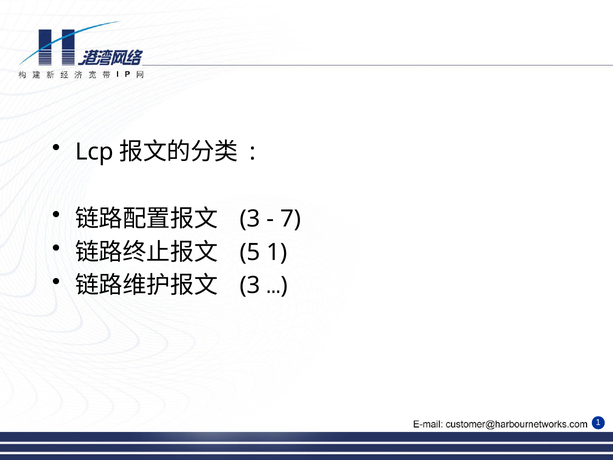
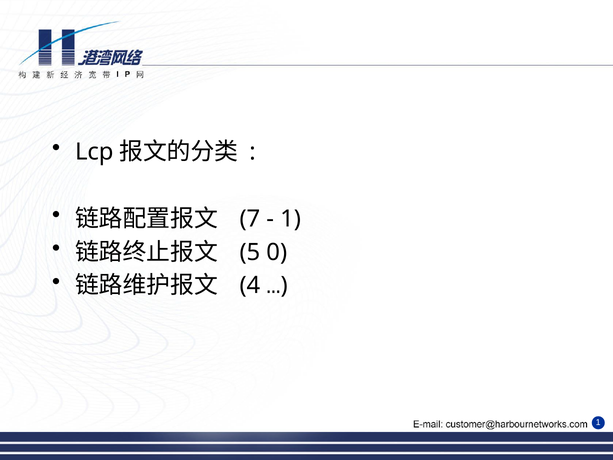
3 at (250, 219): 3 -> 7
7 at (291, 219): 7 -> 1
5 1: 1 -> 0
3 at (250, 285): 3 -> 4
